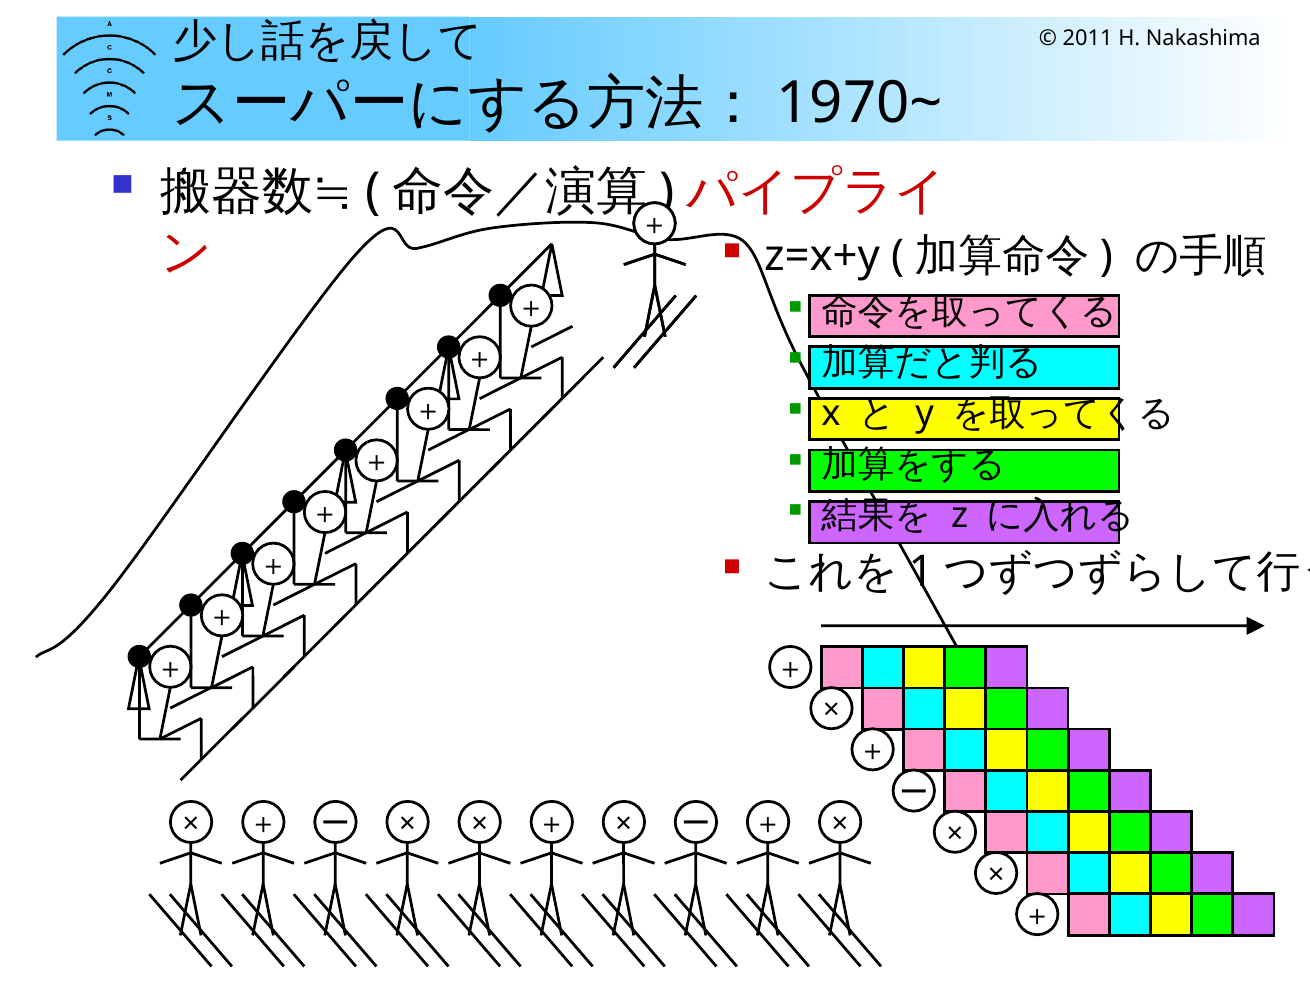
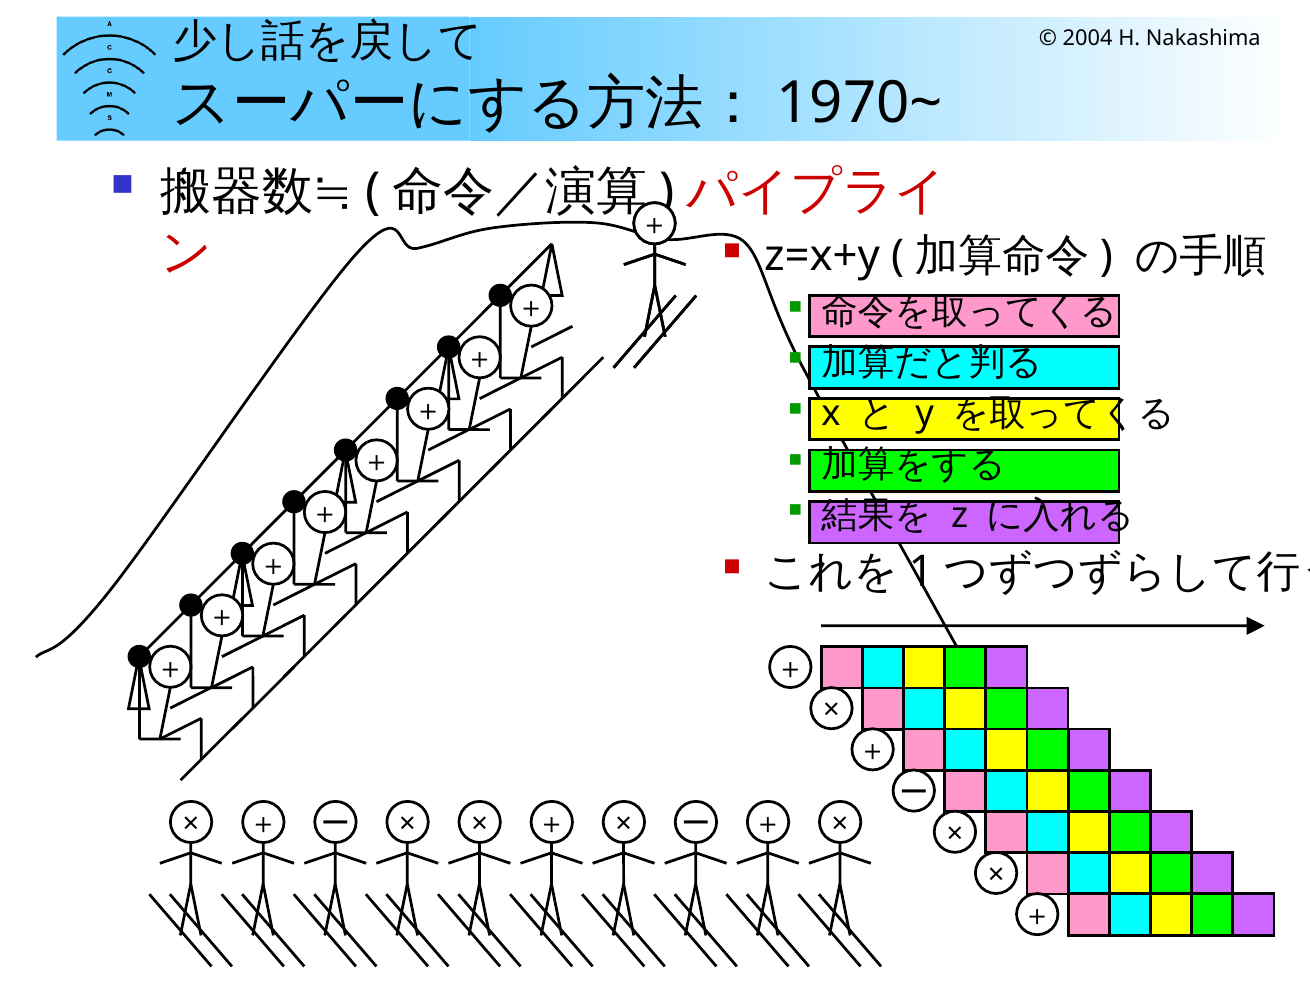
2011: 2011 -> 2004
